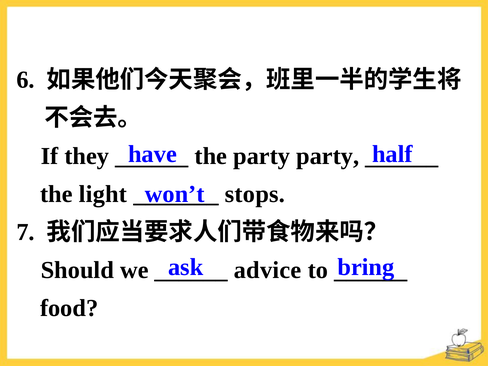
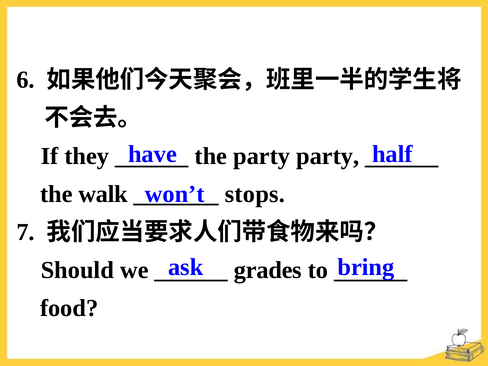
light: light -> walk
advice: advice -> grades
